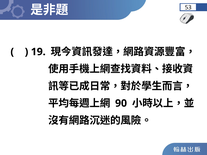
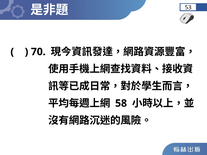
19: 19 -> 70
90: 90 -> 58
